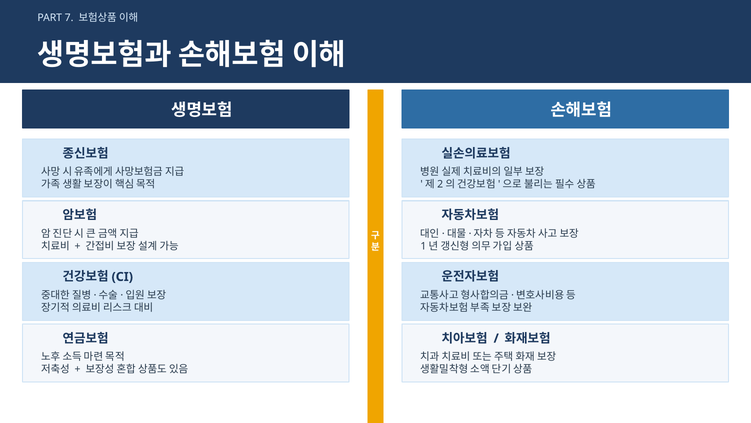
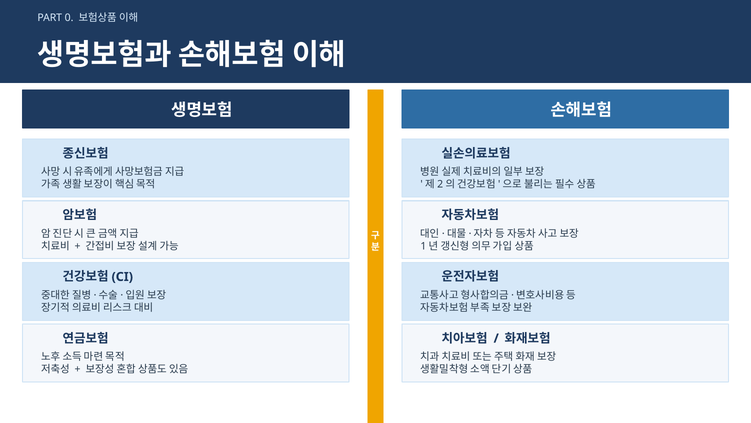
7: 7 -> 0
